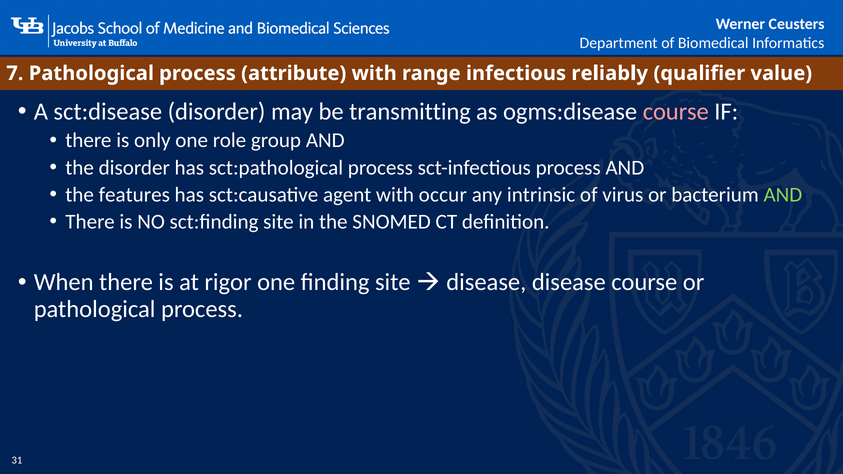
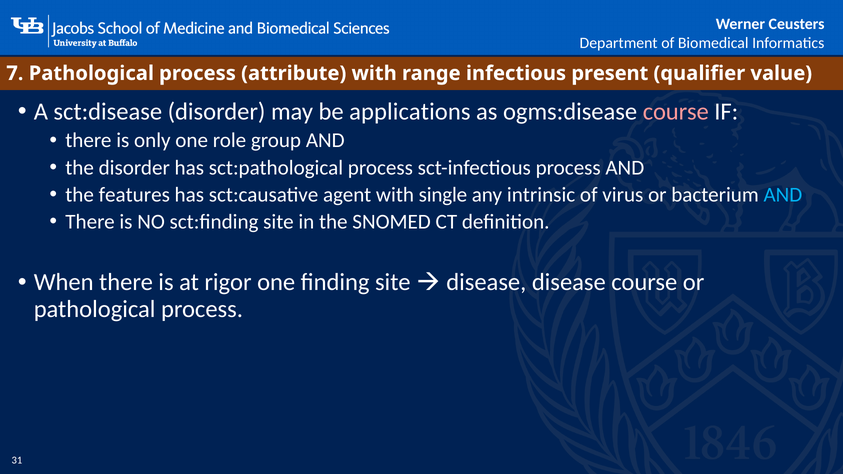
reliably: reliably -> present
transmitting: transmitting -> applications
occur: occur -> single
AND at (783, 195) colour: light green -> light blue
